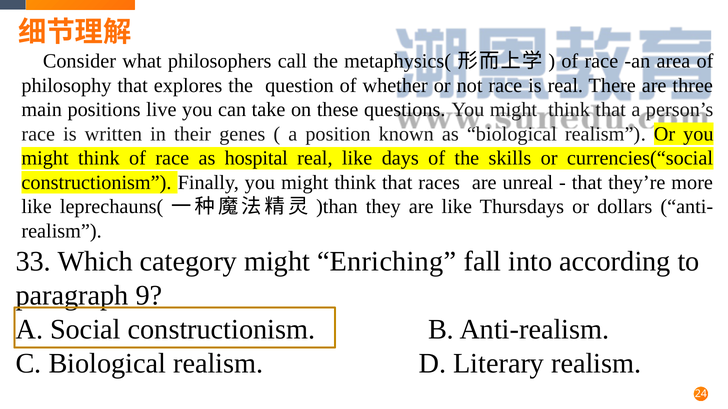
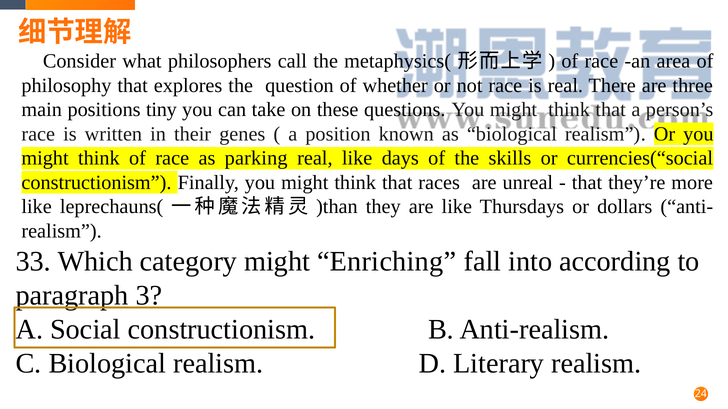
live: live -> tiny
hospital: hospital -> parking
9: 9 -> 3
